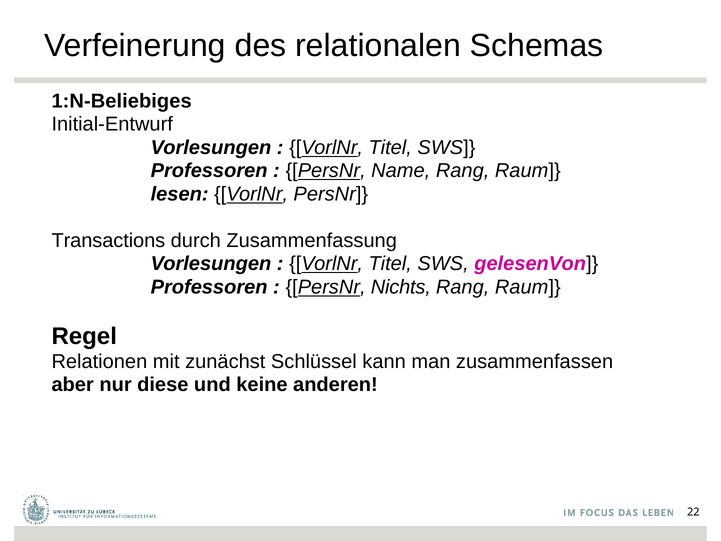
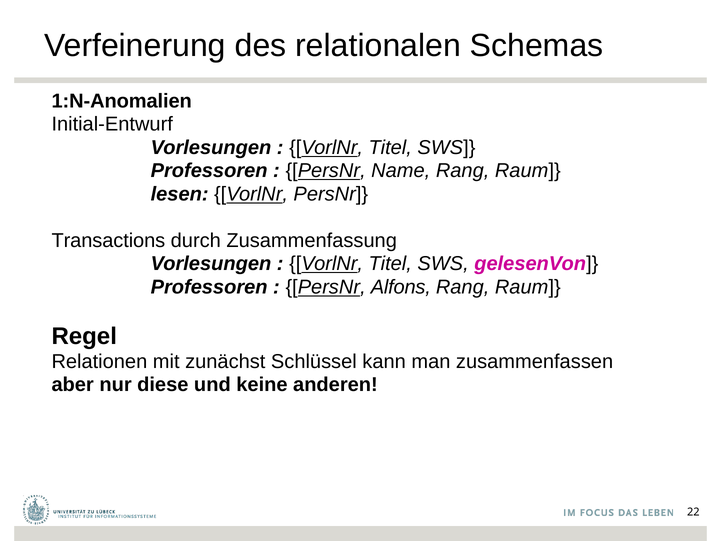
1:N-Beliebiges: 1:N-Beliebiges -> 1:N-Anomalien
Nichts: Nichts -> Alfons
